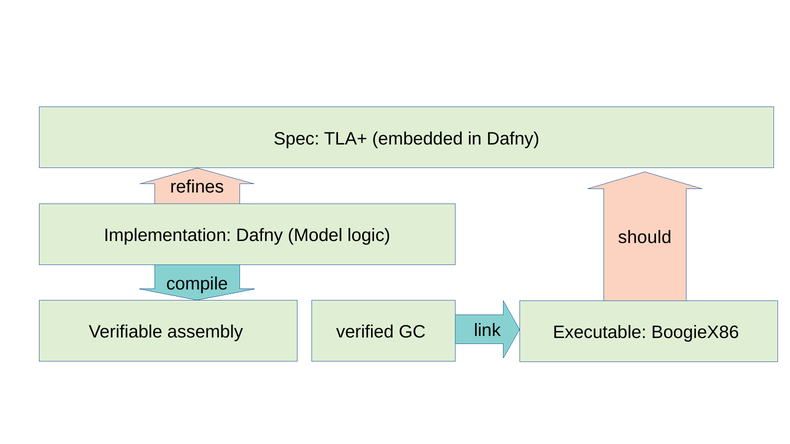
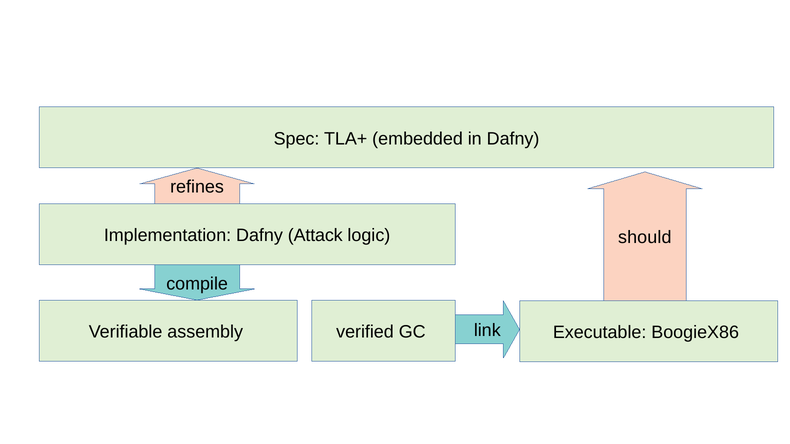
Model: Model -> Attack
